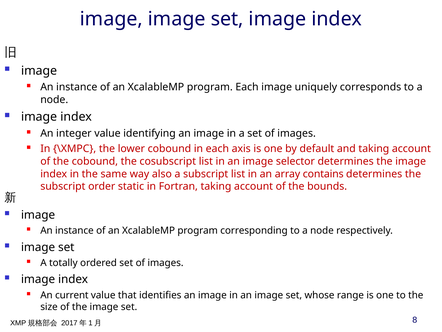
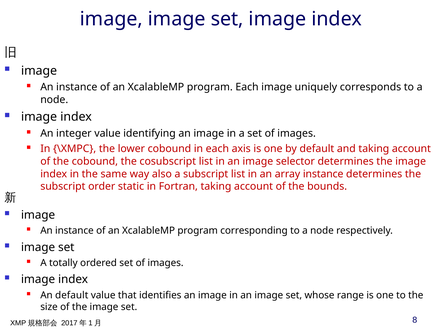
array contains: contains -> instance
An current: current -> default
